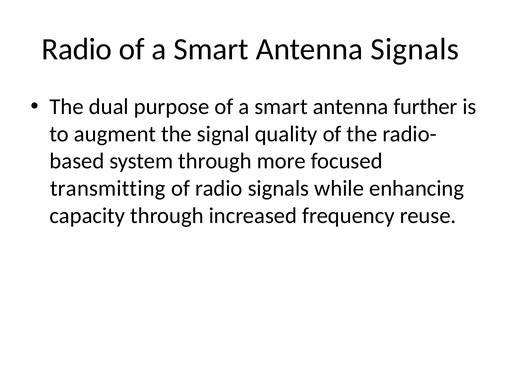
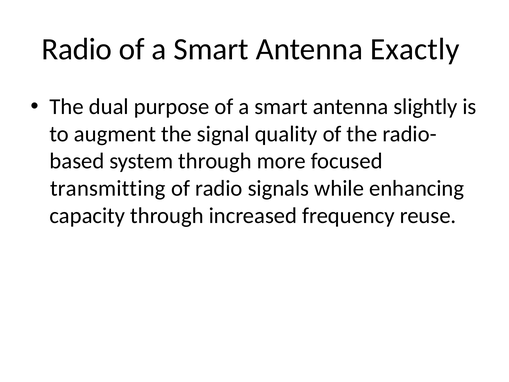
Antenna Signals: Signals -> Exactly
further: further -> slightly
